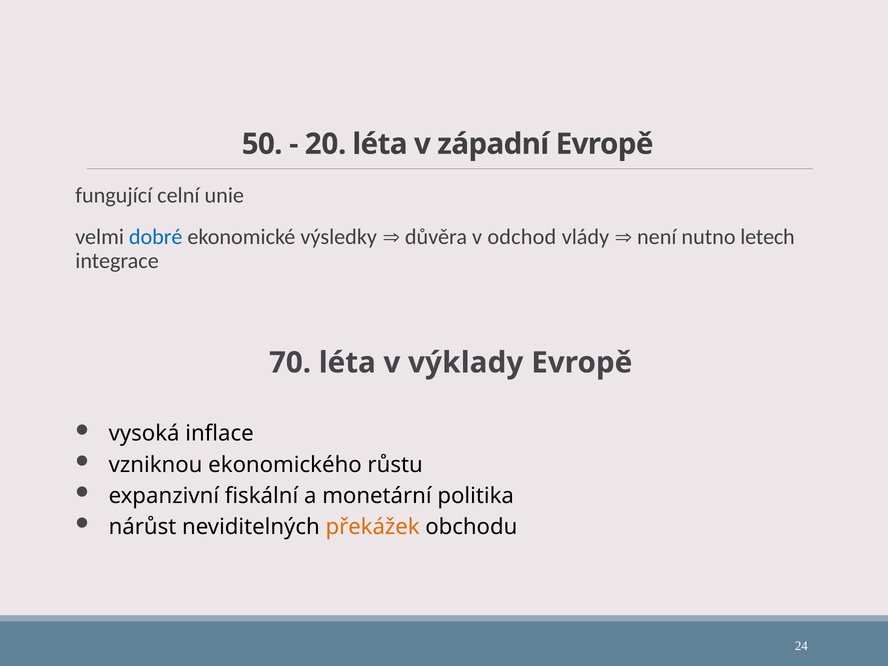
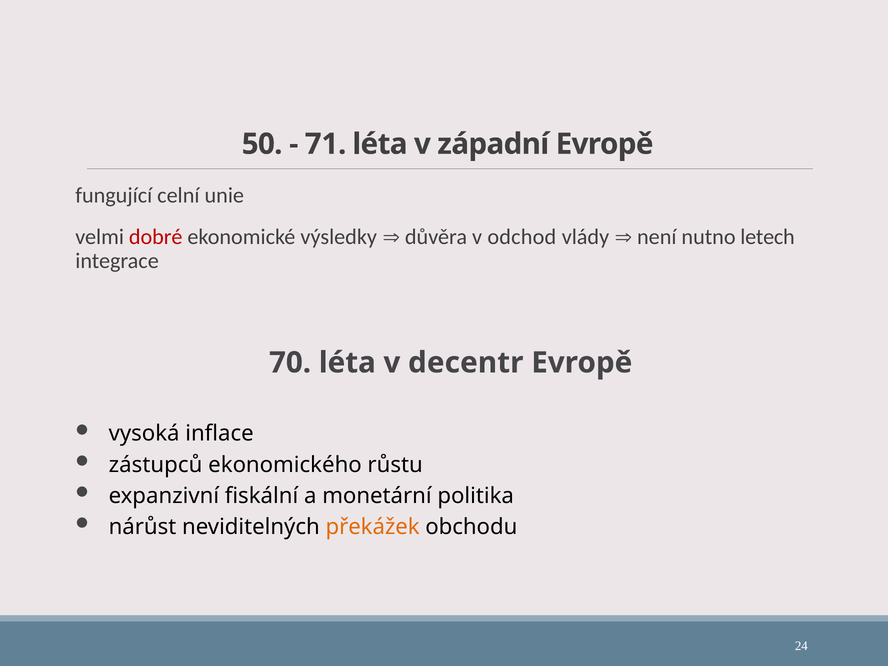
20: 20 -> 71
dobré colour: blue -> red
výklady: výklady -> decentr
vzniknou: vzniknou -> zástupců
